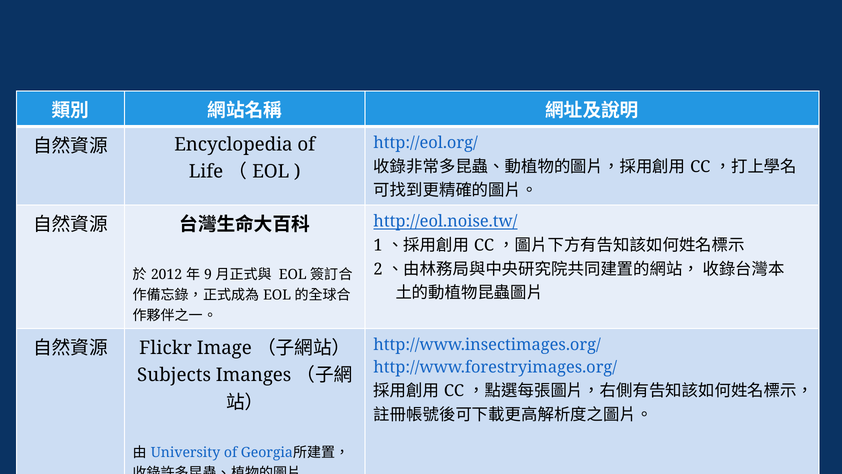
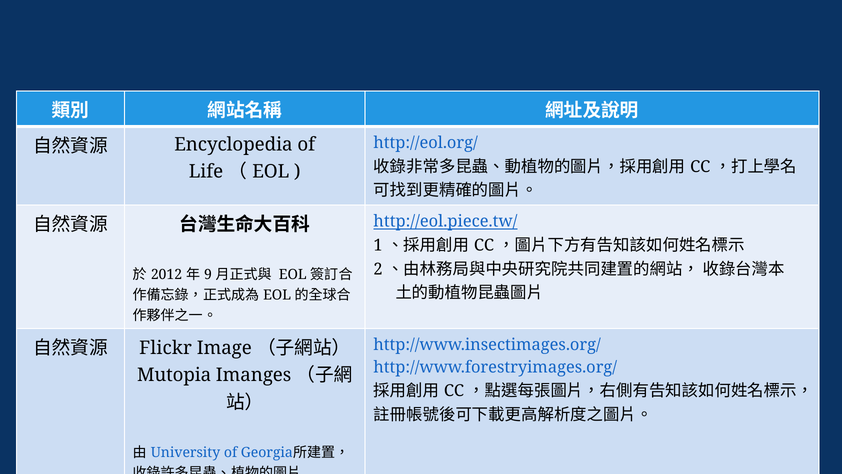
http://eol.noise.tw/: http://eol.noise.tw/ -> http://eol.piece.tw/
Subjects: Subjects -> Mutopia
